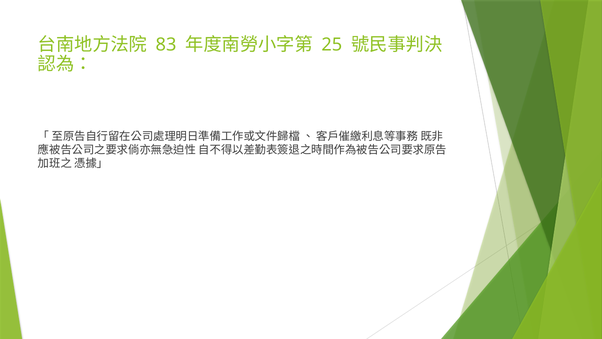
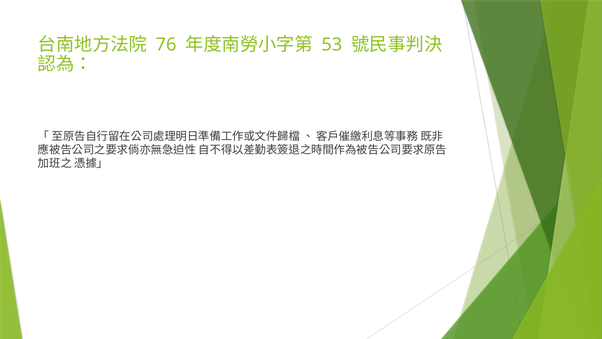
83: 83 -> 76
25: 25 -> 53
